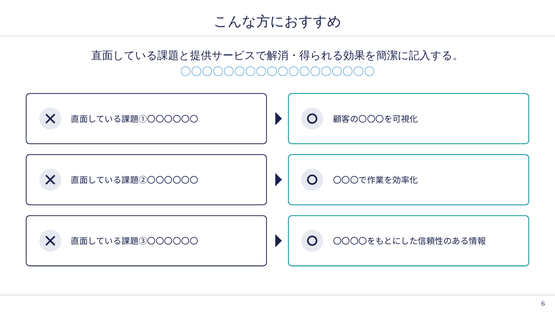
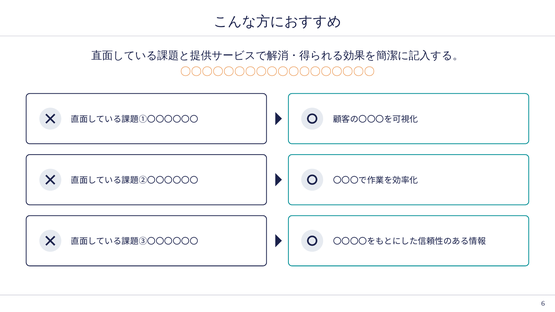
〇〇〇〇〇〇〇〇〇〇〇〇〇〇〇〇〇〇 colour: blue -> orange
